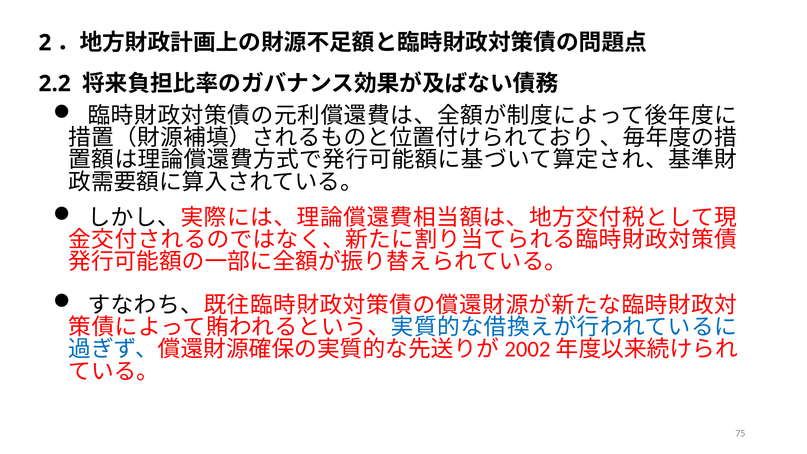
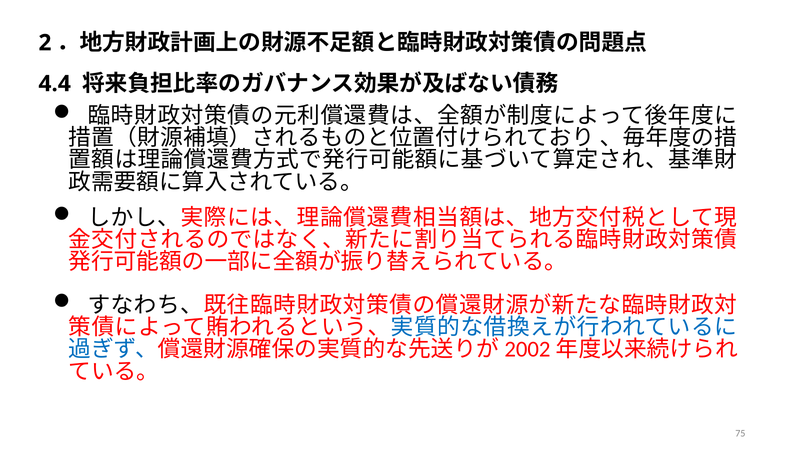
2.2: 2.2 -> 4.4
